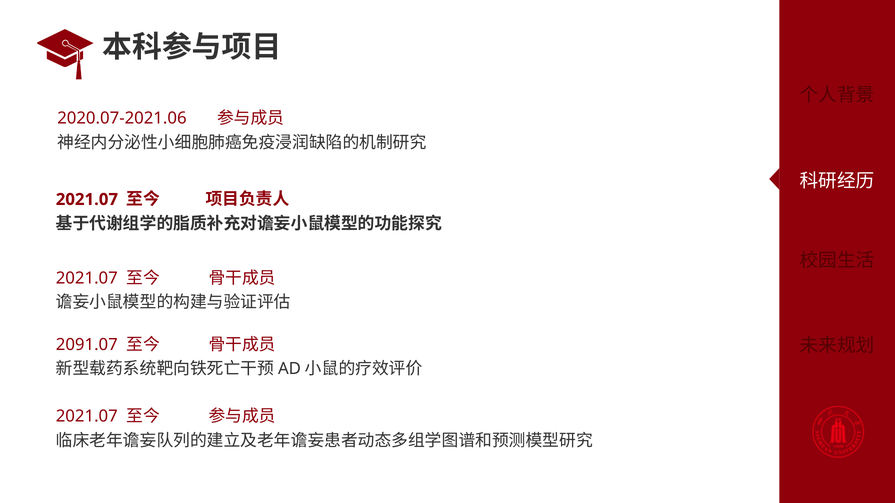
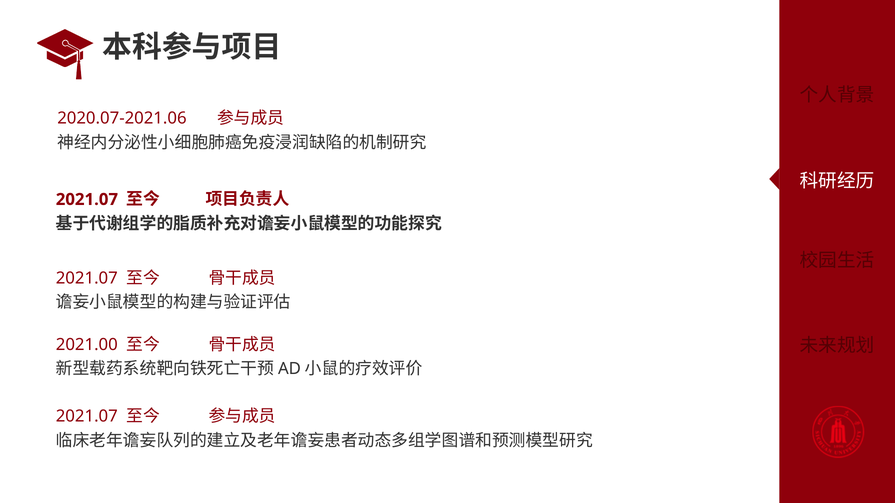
2091.07: 2091.07 -> 2021.00
